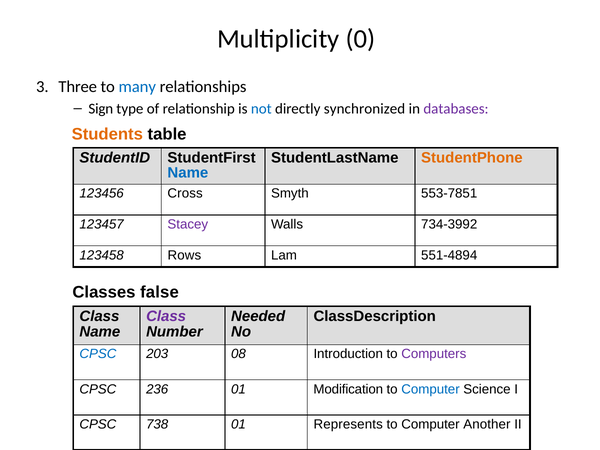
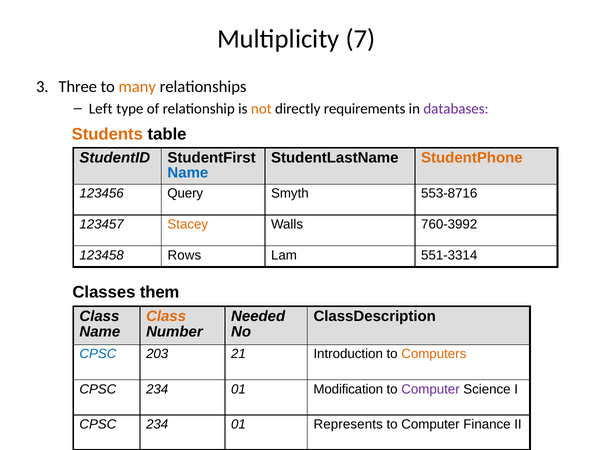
0: 0 -> 7
many colour: blue -> orange
Sign: Sign -> Left
not colour: blue -> orange
synchronized: synchronized -> requirements
Cross: Cross -> Query
553-7851: 553-7851 -> 553-8716
Stacey colour: purple -> orange
734-3992: 734-3992 -> 760-3992
551-4894: 551-4894 -> 551-3314
false: false -> them
Class at (166, 316) colour: purple -> orange
08: 08 -> 21
Computers colour: purple -> orange
236 at (157, 389): 236 -> 234
Computer at (430, 389) colour: blue -> purple
738 at (157, 424): 738 -> 234
Another: Another -> Finance
